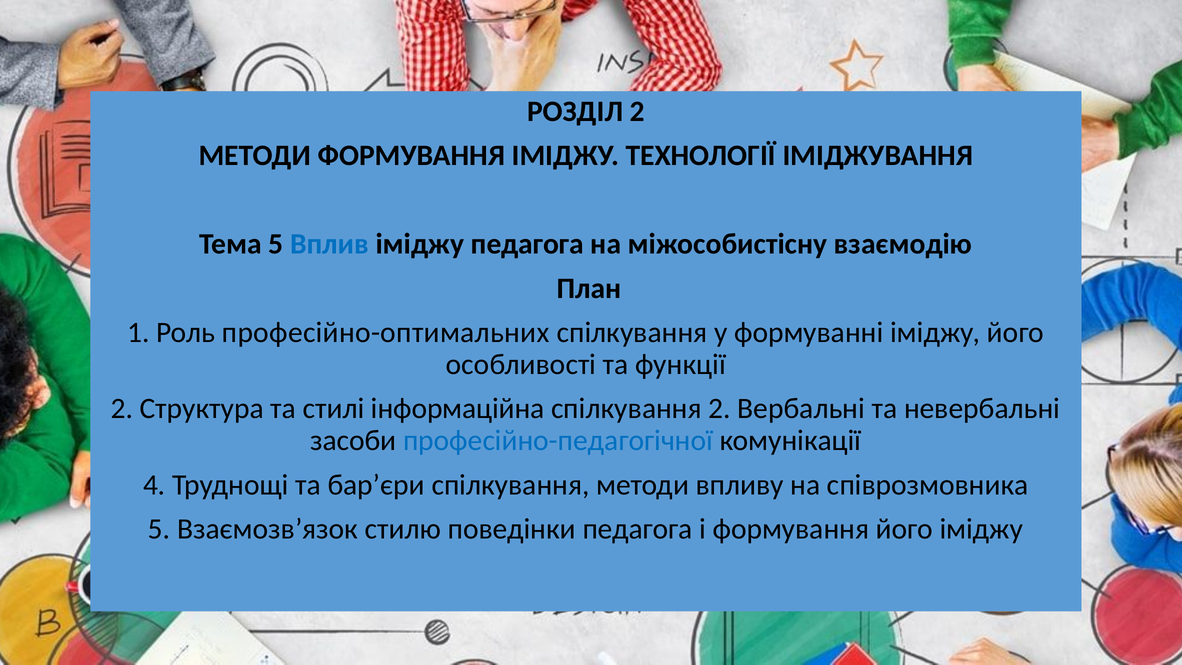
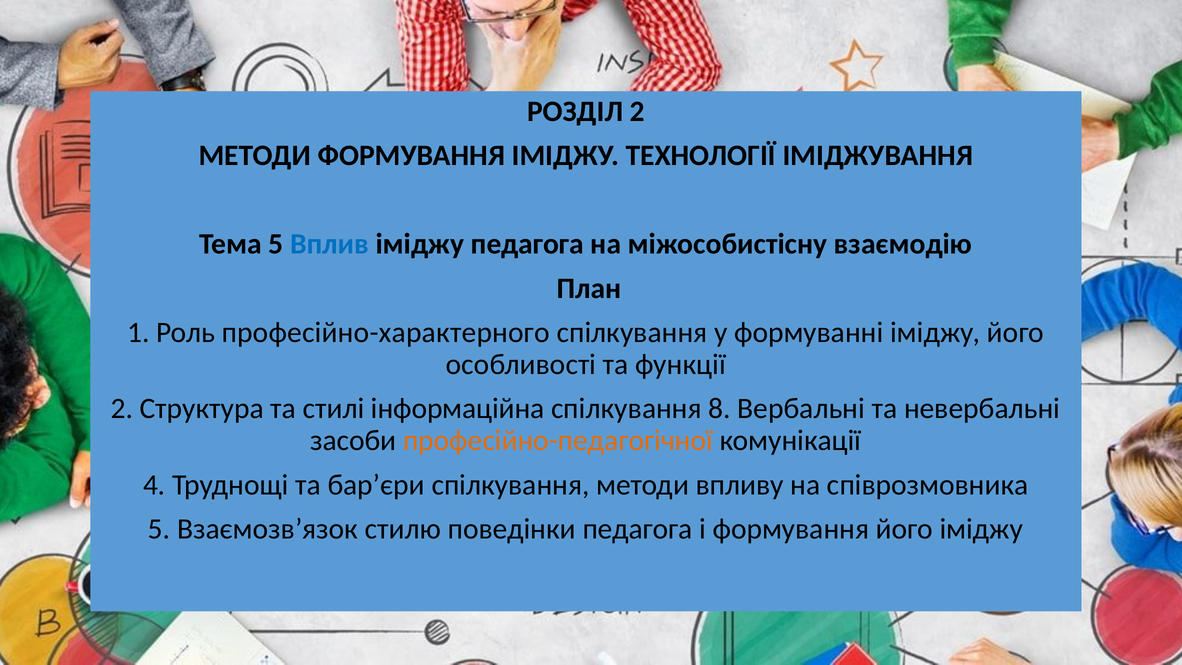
професійно-оптимальних: професійно-оптимальних -> професійно-характерного
спілкування 2: 2 -> 8
професійно-педагогічної colour: blue -> orange
